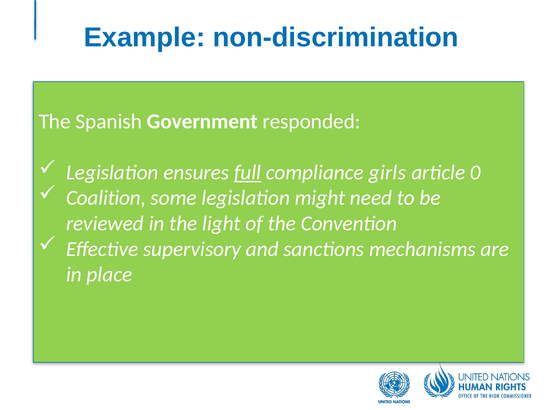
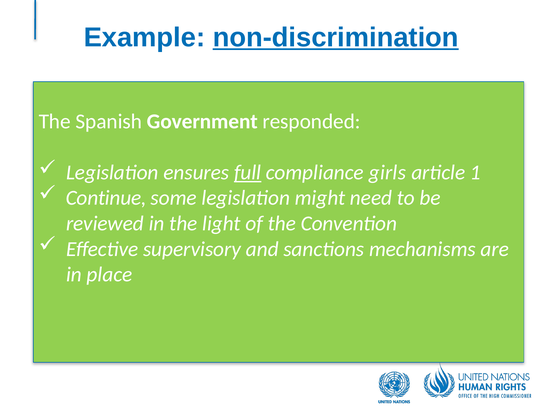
non-discrimination underline: none -> present
0: 0 -> 1
Coalition: Coalition -> Continue
